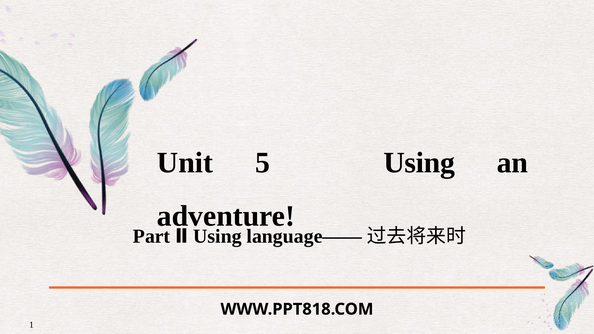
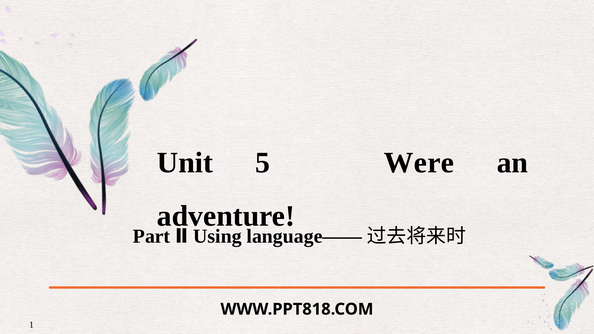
5 Using: Using -> Were
